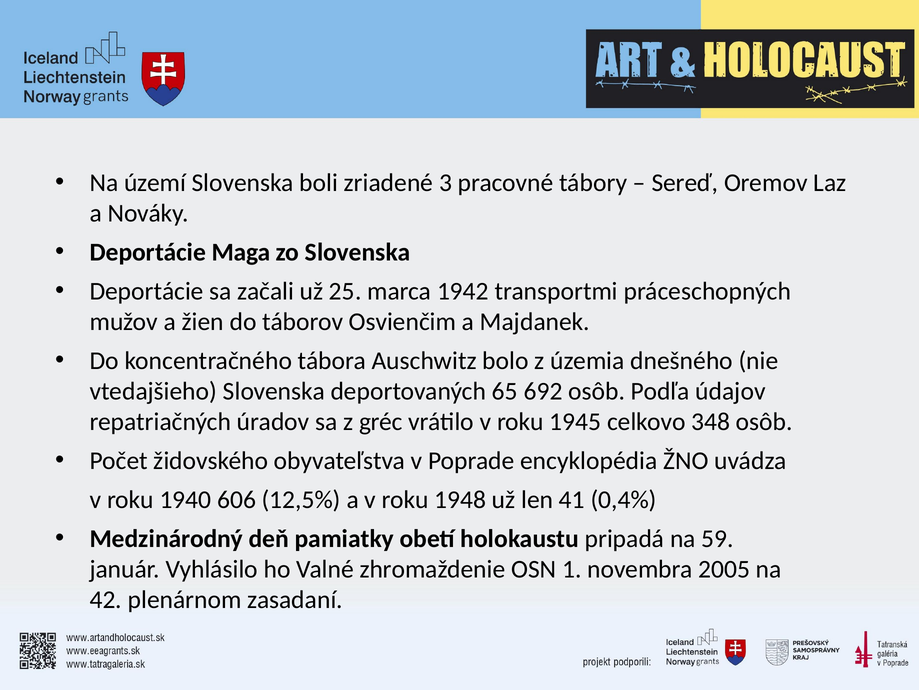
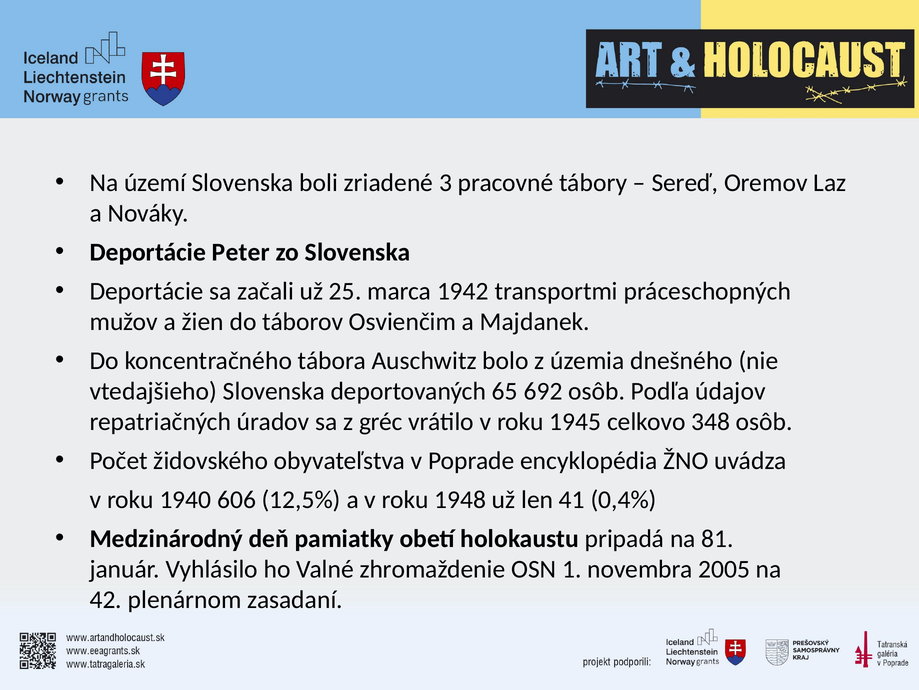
Maga: Maga -> Peter
59: 59 -> 81
